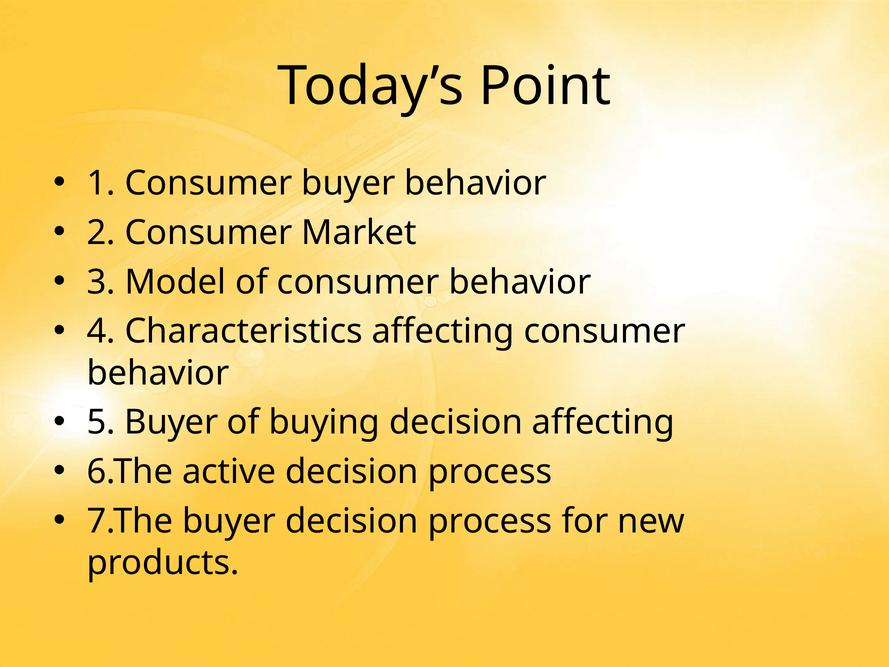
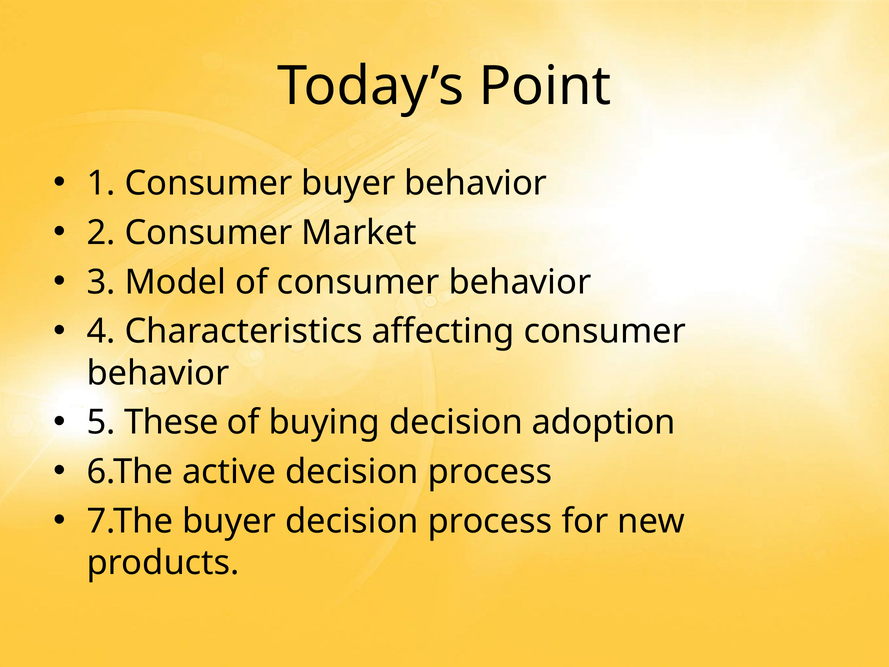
5 Buyer: Buyer -> These
decision affecting: affecting -> adoption
